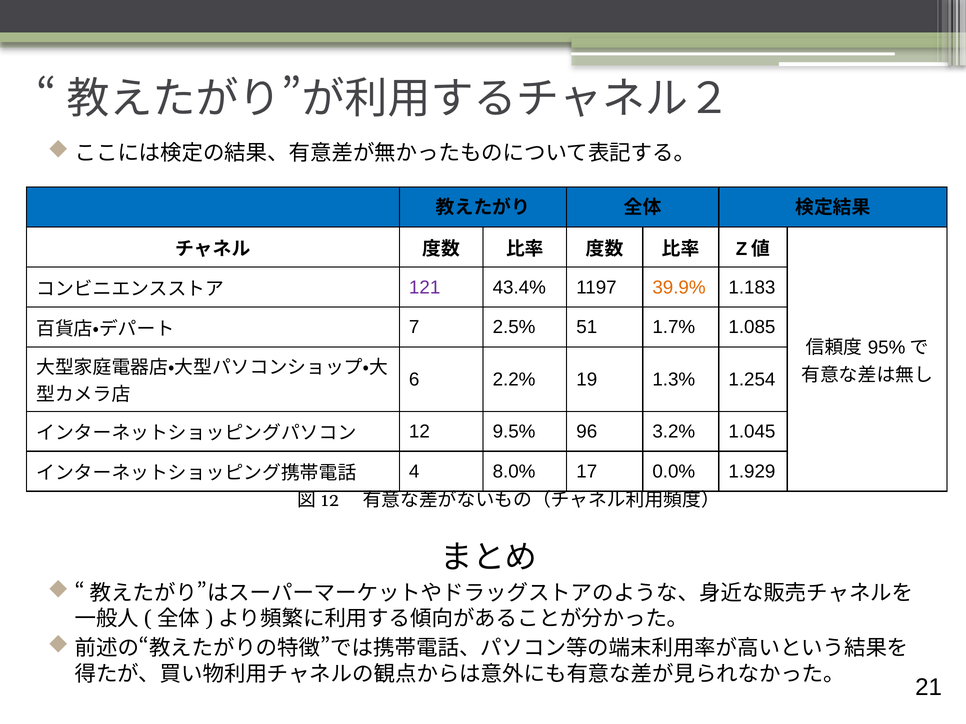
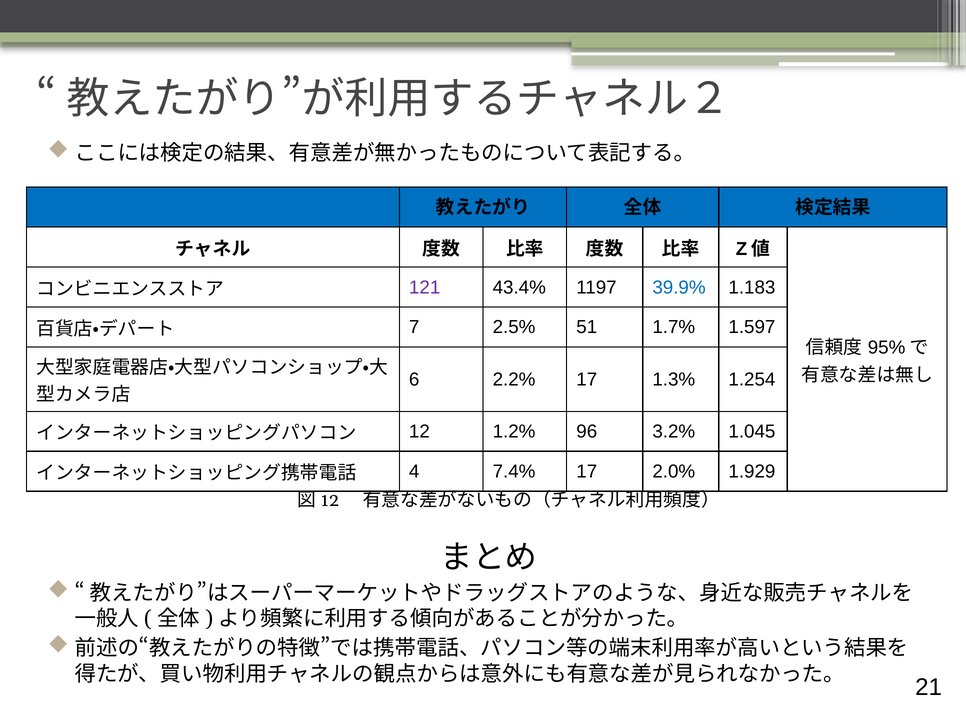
39.9% colour: orange -> blue
1.085: 1.085 -> 1.597
2.2% 19: 19 -> 17
9.5%: 9.5% -> 1.2%
8.0%: 8.0% -> 7.4%
0.0%: 0.0% -> 2.0%
